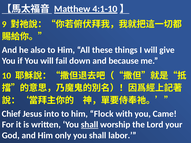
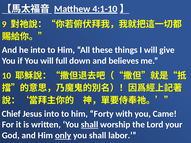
he also: also -> into
fail: fail -> full
because: because -> believes
Flock: Flock -> Forty
only underline: none -> present
